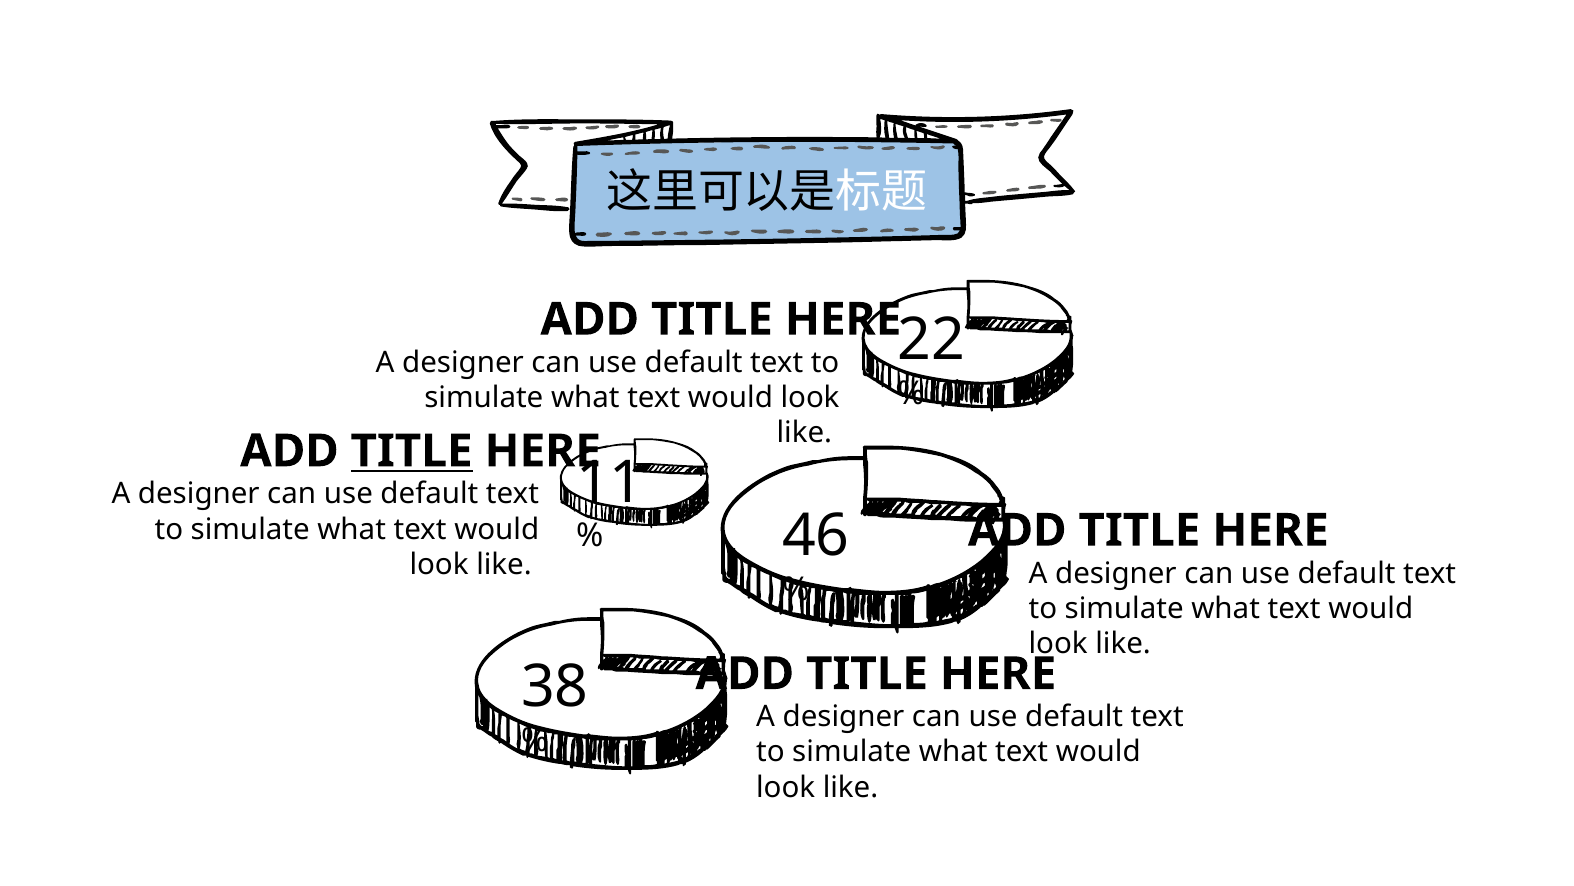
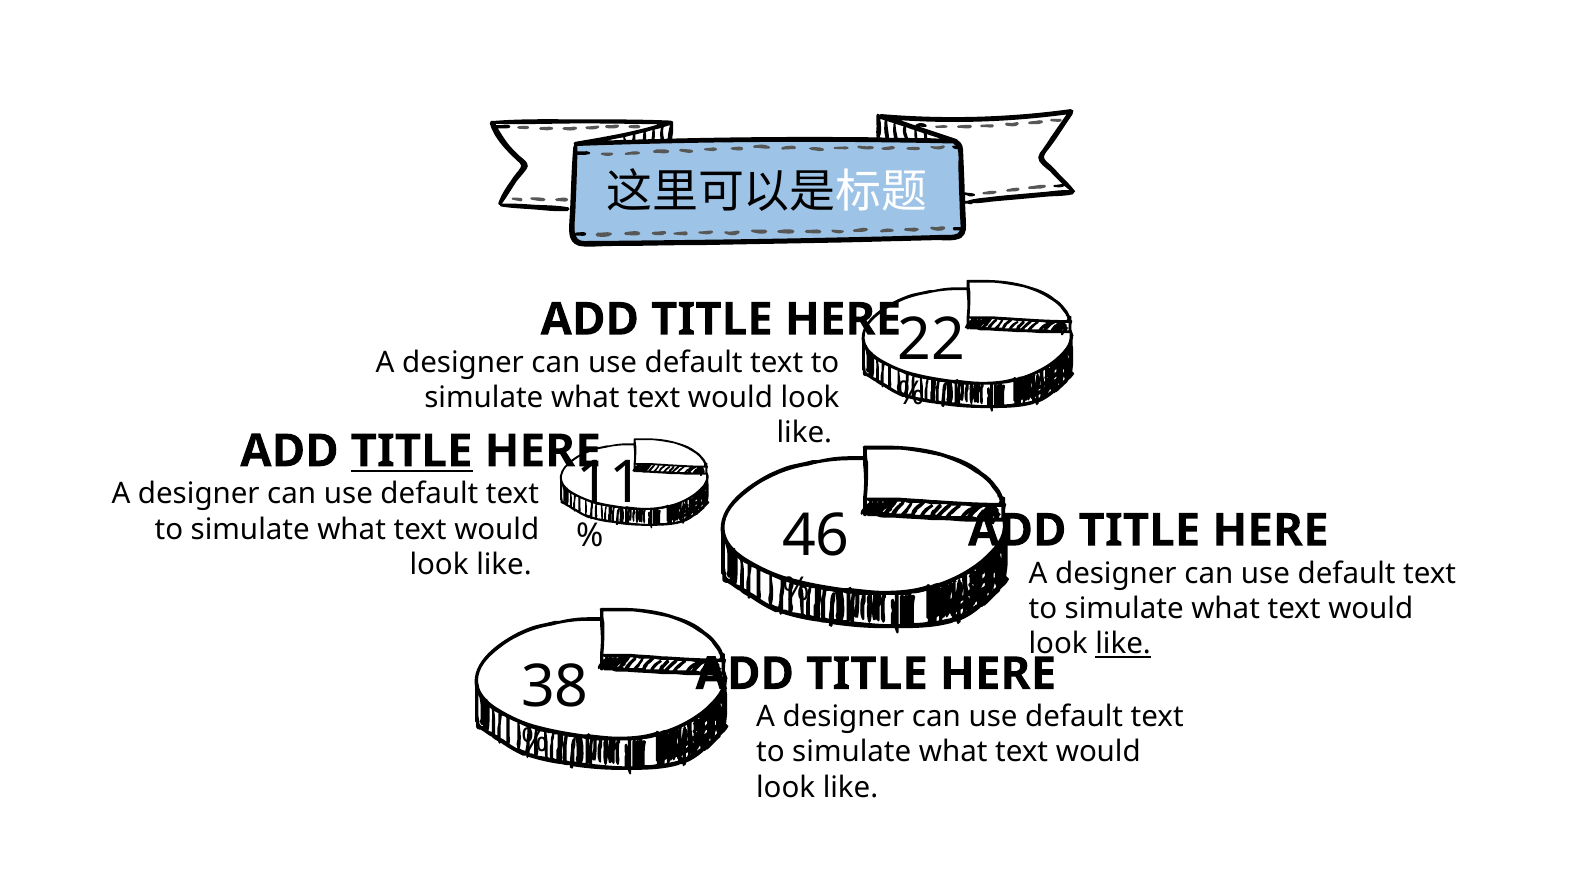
like at (1123, 644) underline: none -> present
